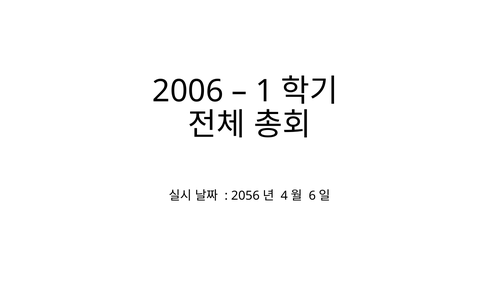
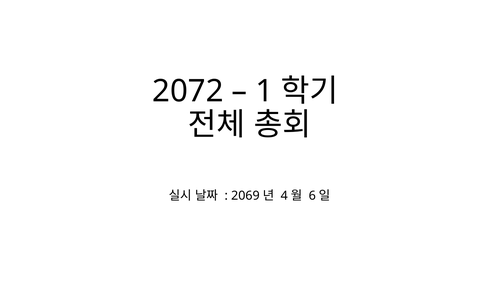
2006: 2006 -> 2072
2056: 2056 -> 2069
